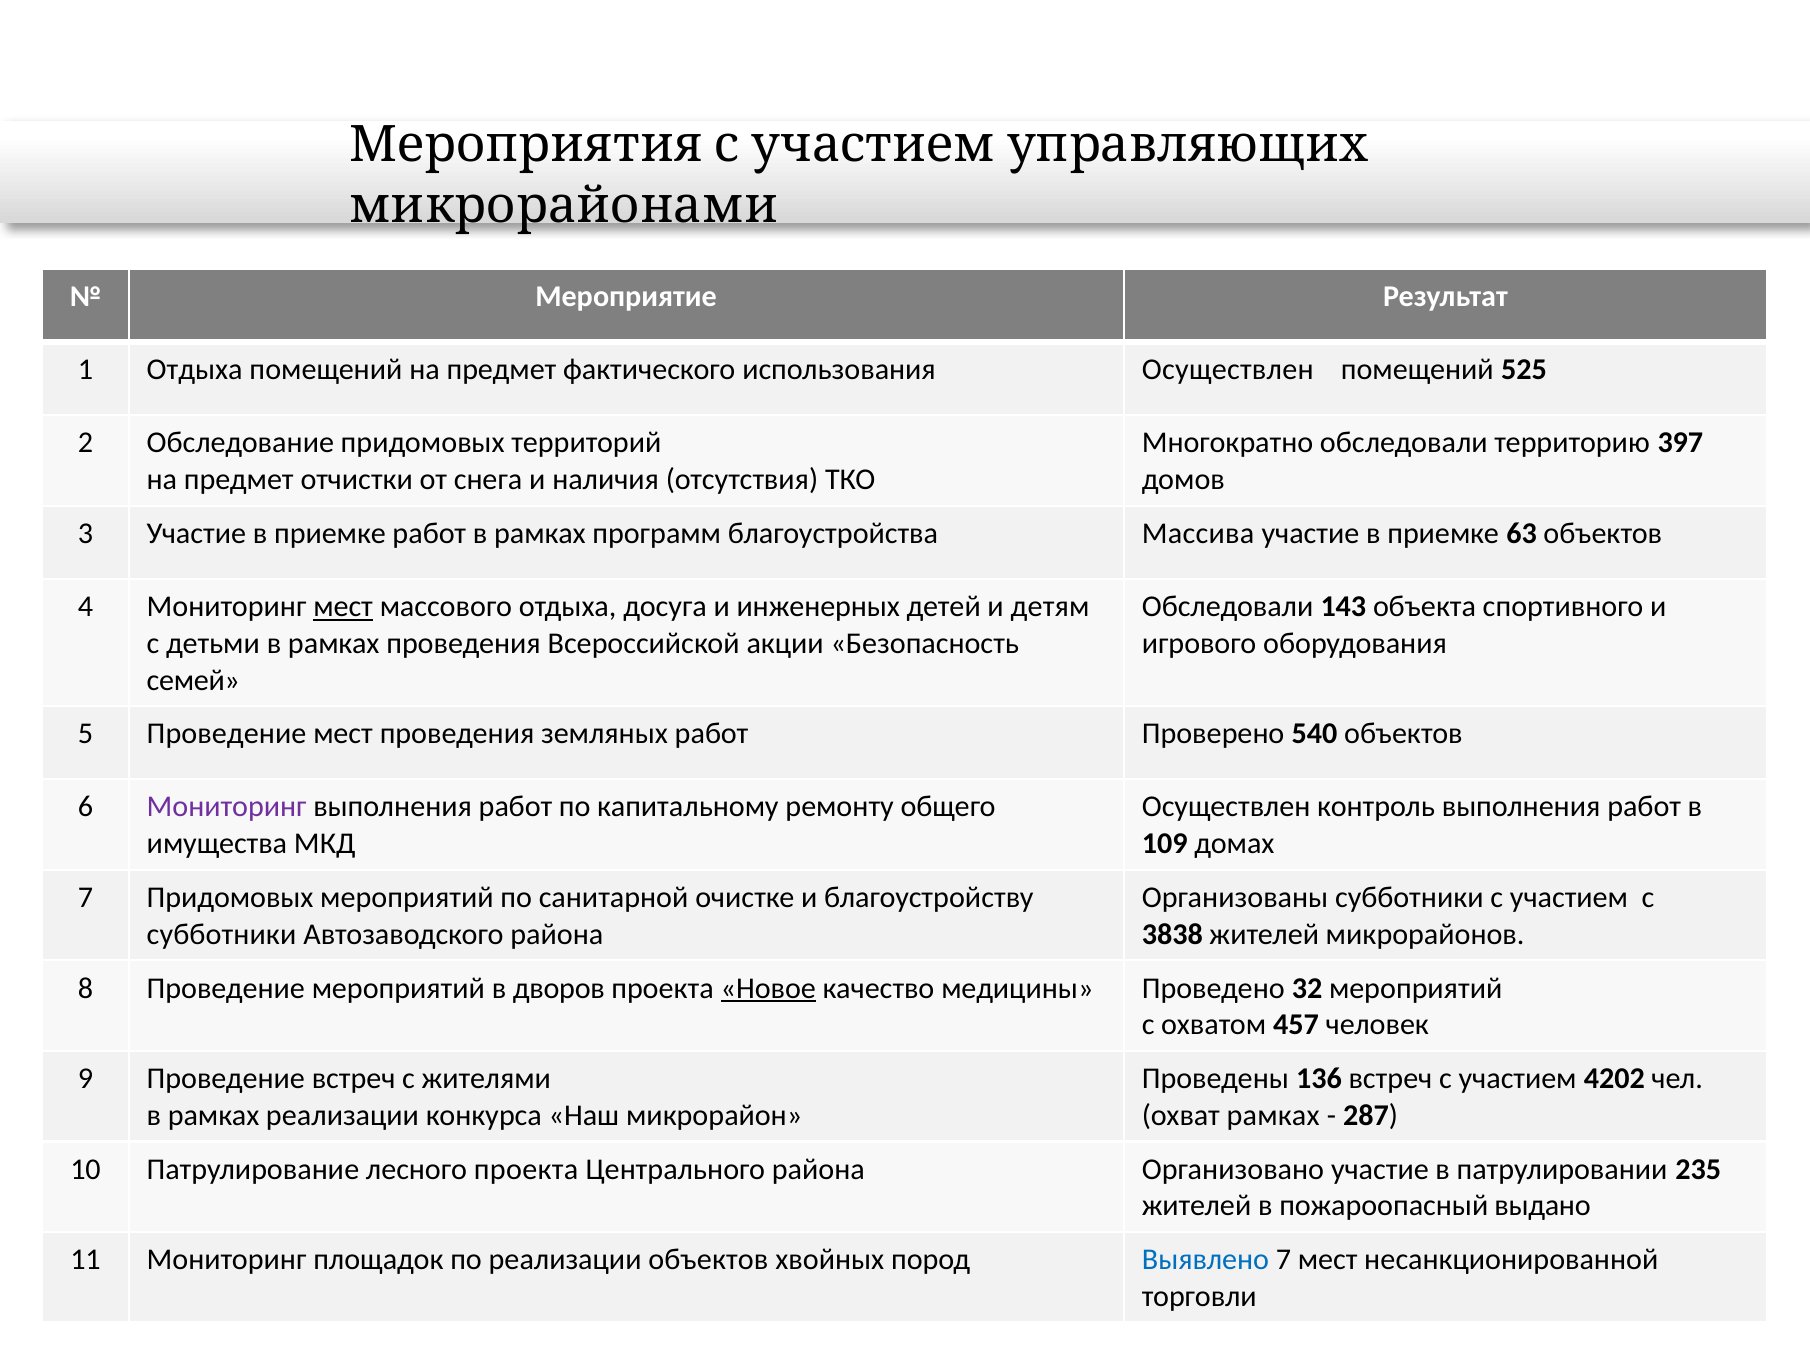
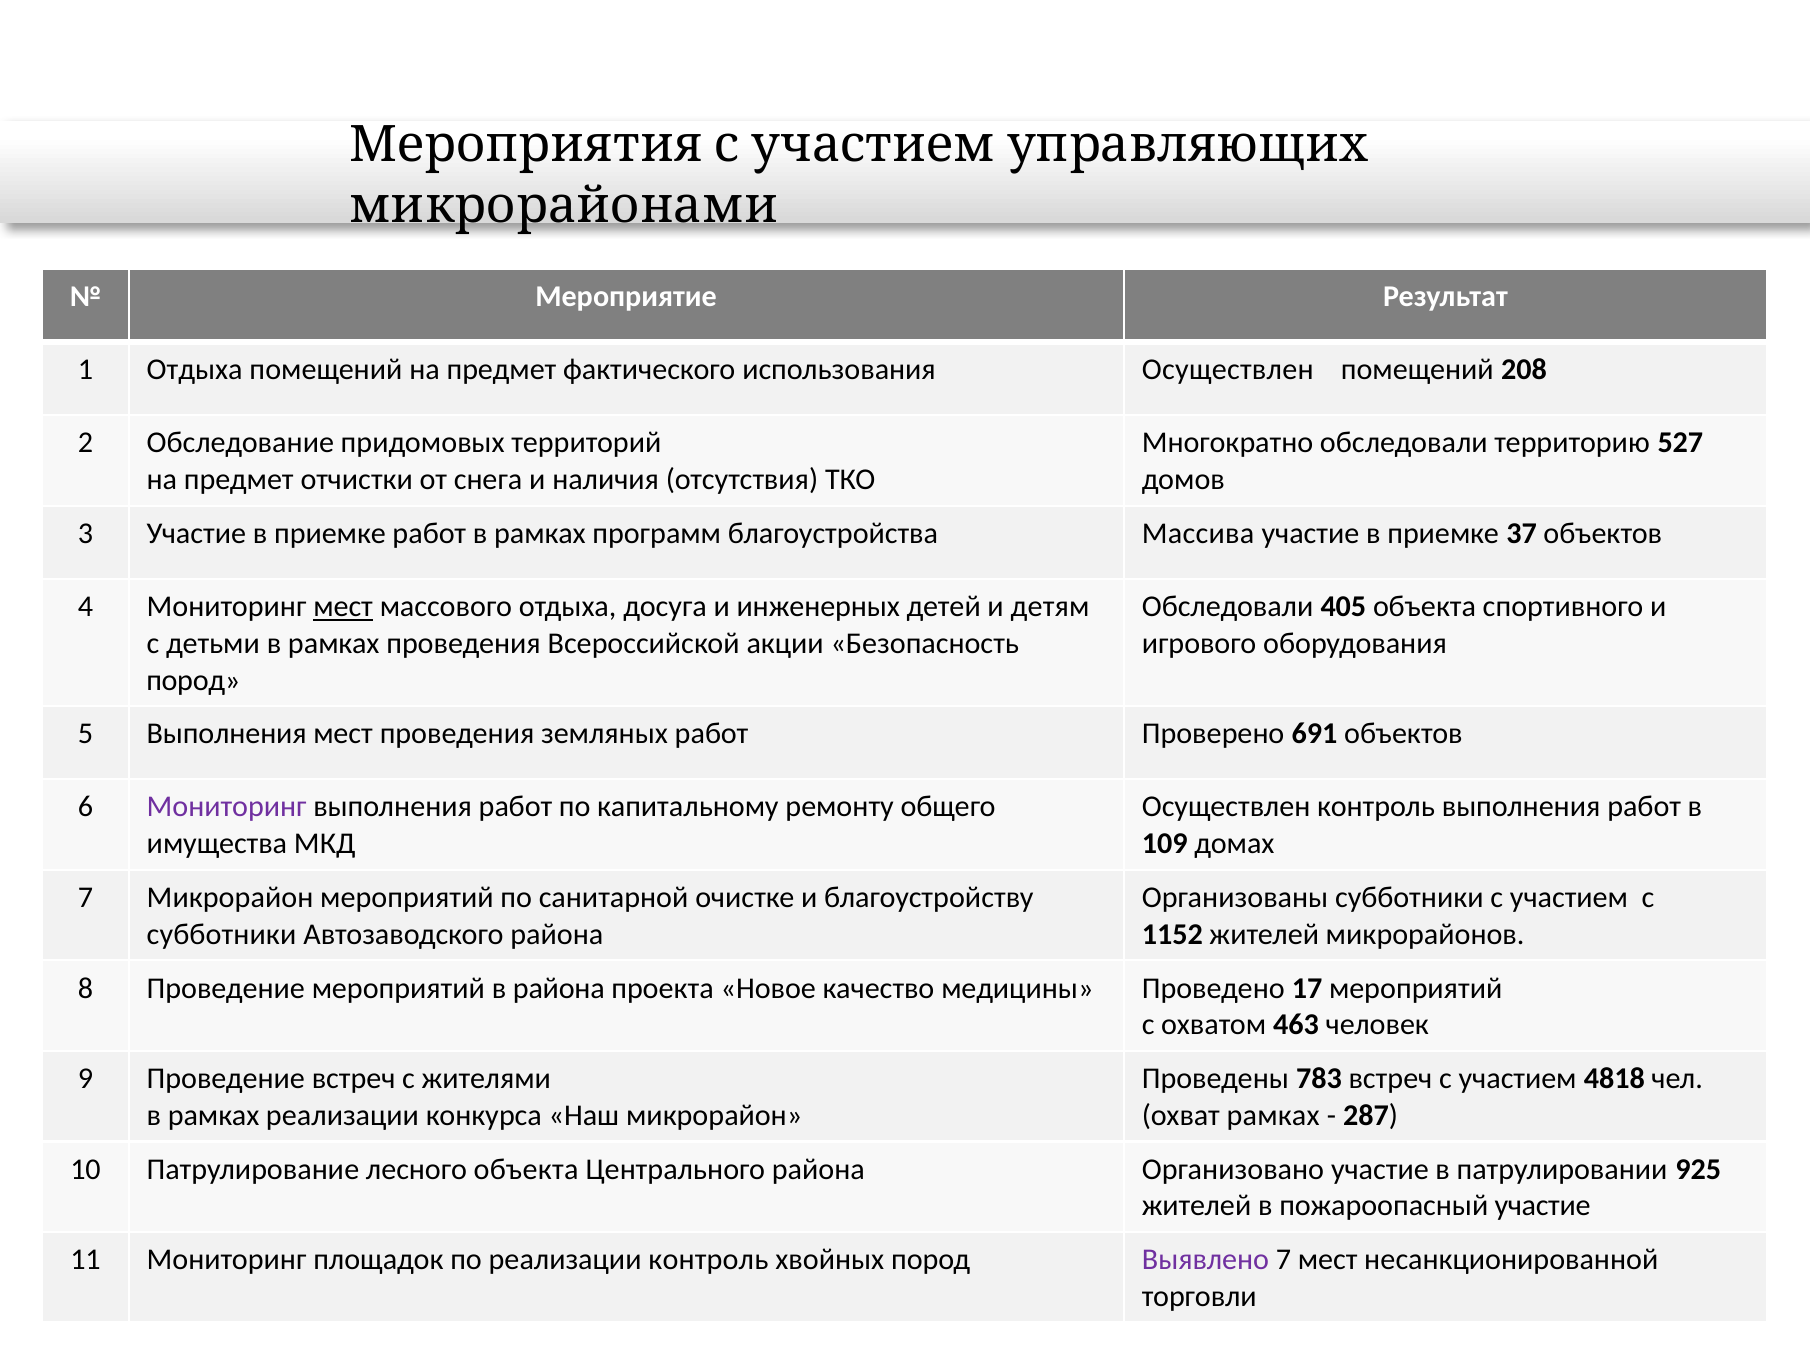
525: 525 -> 208
397: 397 -> 527
63: 63 -> 37
143: 143 -> 405
семей at (193, 681): семей -> пород
5 Проведение: Проведение -> Выполнения
540: 540 -> 691
7 Придомовых: Придомовых -> Микрорайон
3838: 3838 -> 1152
в дворов: дворов -> района
Новое underline: present -> none
32: 32 -> 17
457: 457 -> 463
136: 136 -> 783
4202: 4202 -> 4818
лесного проекта: проекта -> объекта
235: 235 -> 925
пожароопасный выдано: выдано -> участие
реализации объектов: объектов -> контроль
Выявлено colour: blue -> purple
